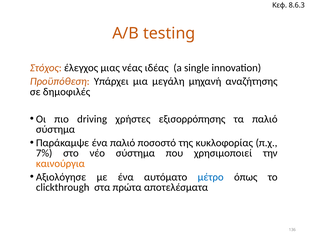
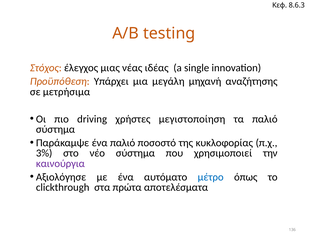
δημοφιλές: δημοφιλές -> μετρήσιμα
εξισορρόπησης: εξισορρόπησης -> μεγιστοποίηση
7%: 7% -> 3%
καινούργια colour: orange -> purple
